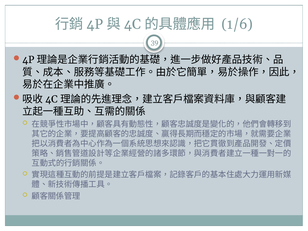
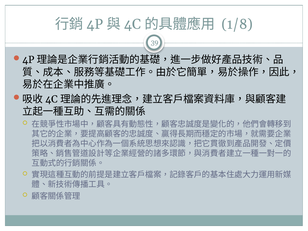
1/6: 1/6 -> 1/8
